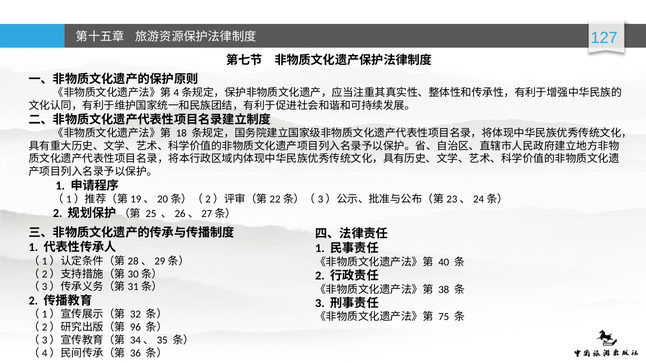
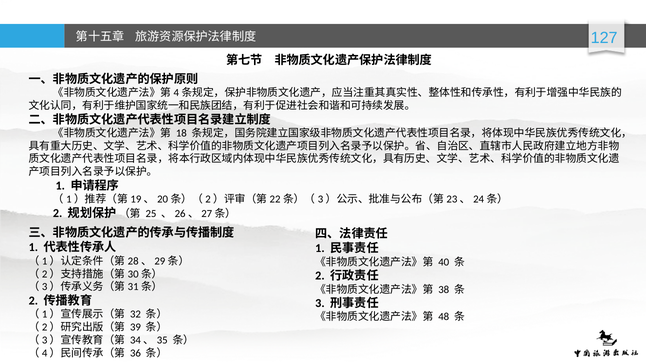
75: 75 -> 48
96: 96 -> 39
